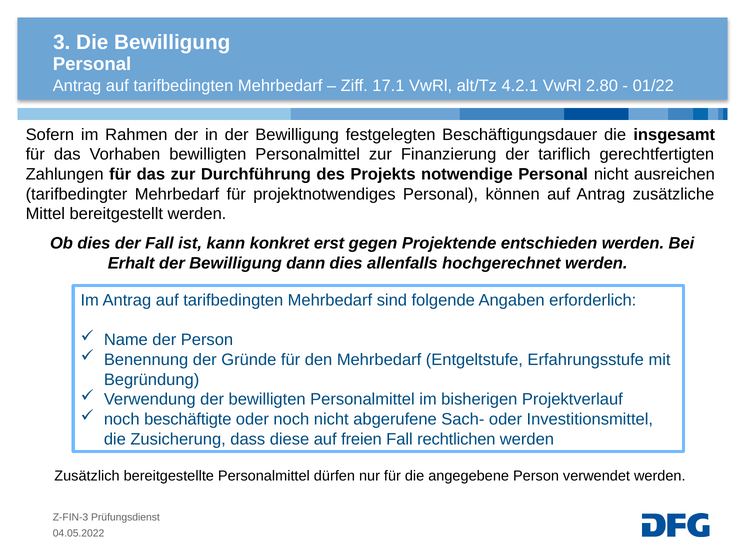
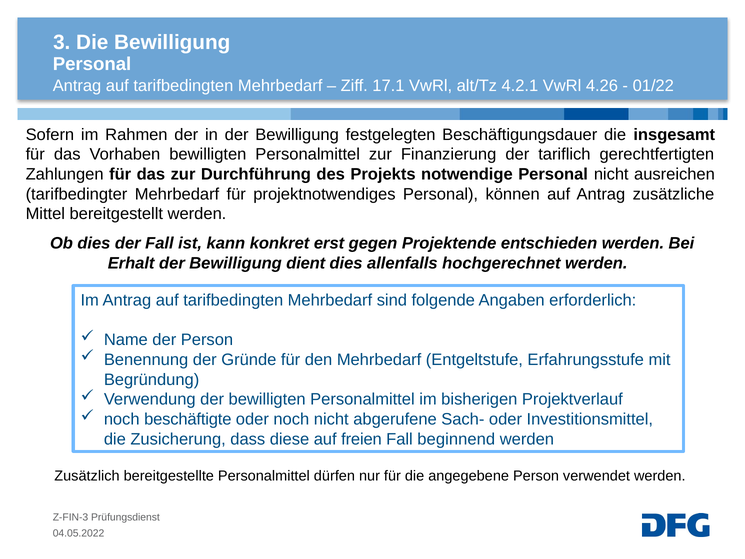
2.80: 2.80 -> 4.26
dann: dann -> dient
rechtlichen: rechtlichen -> beginnend
